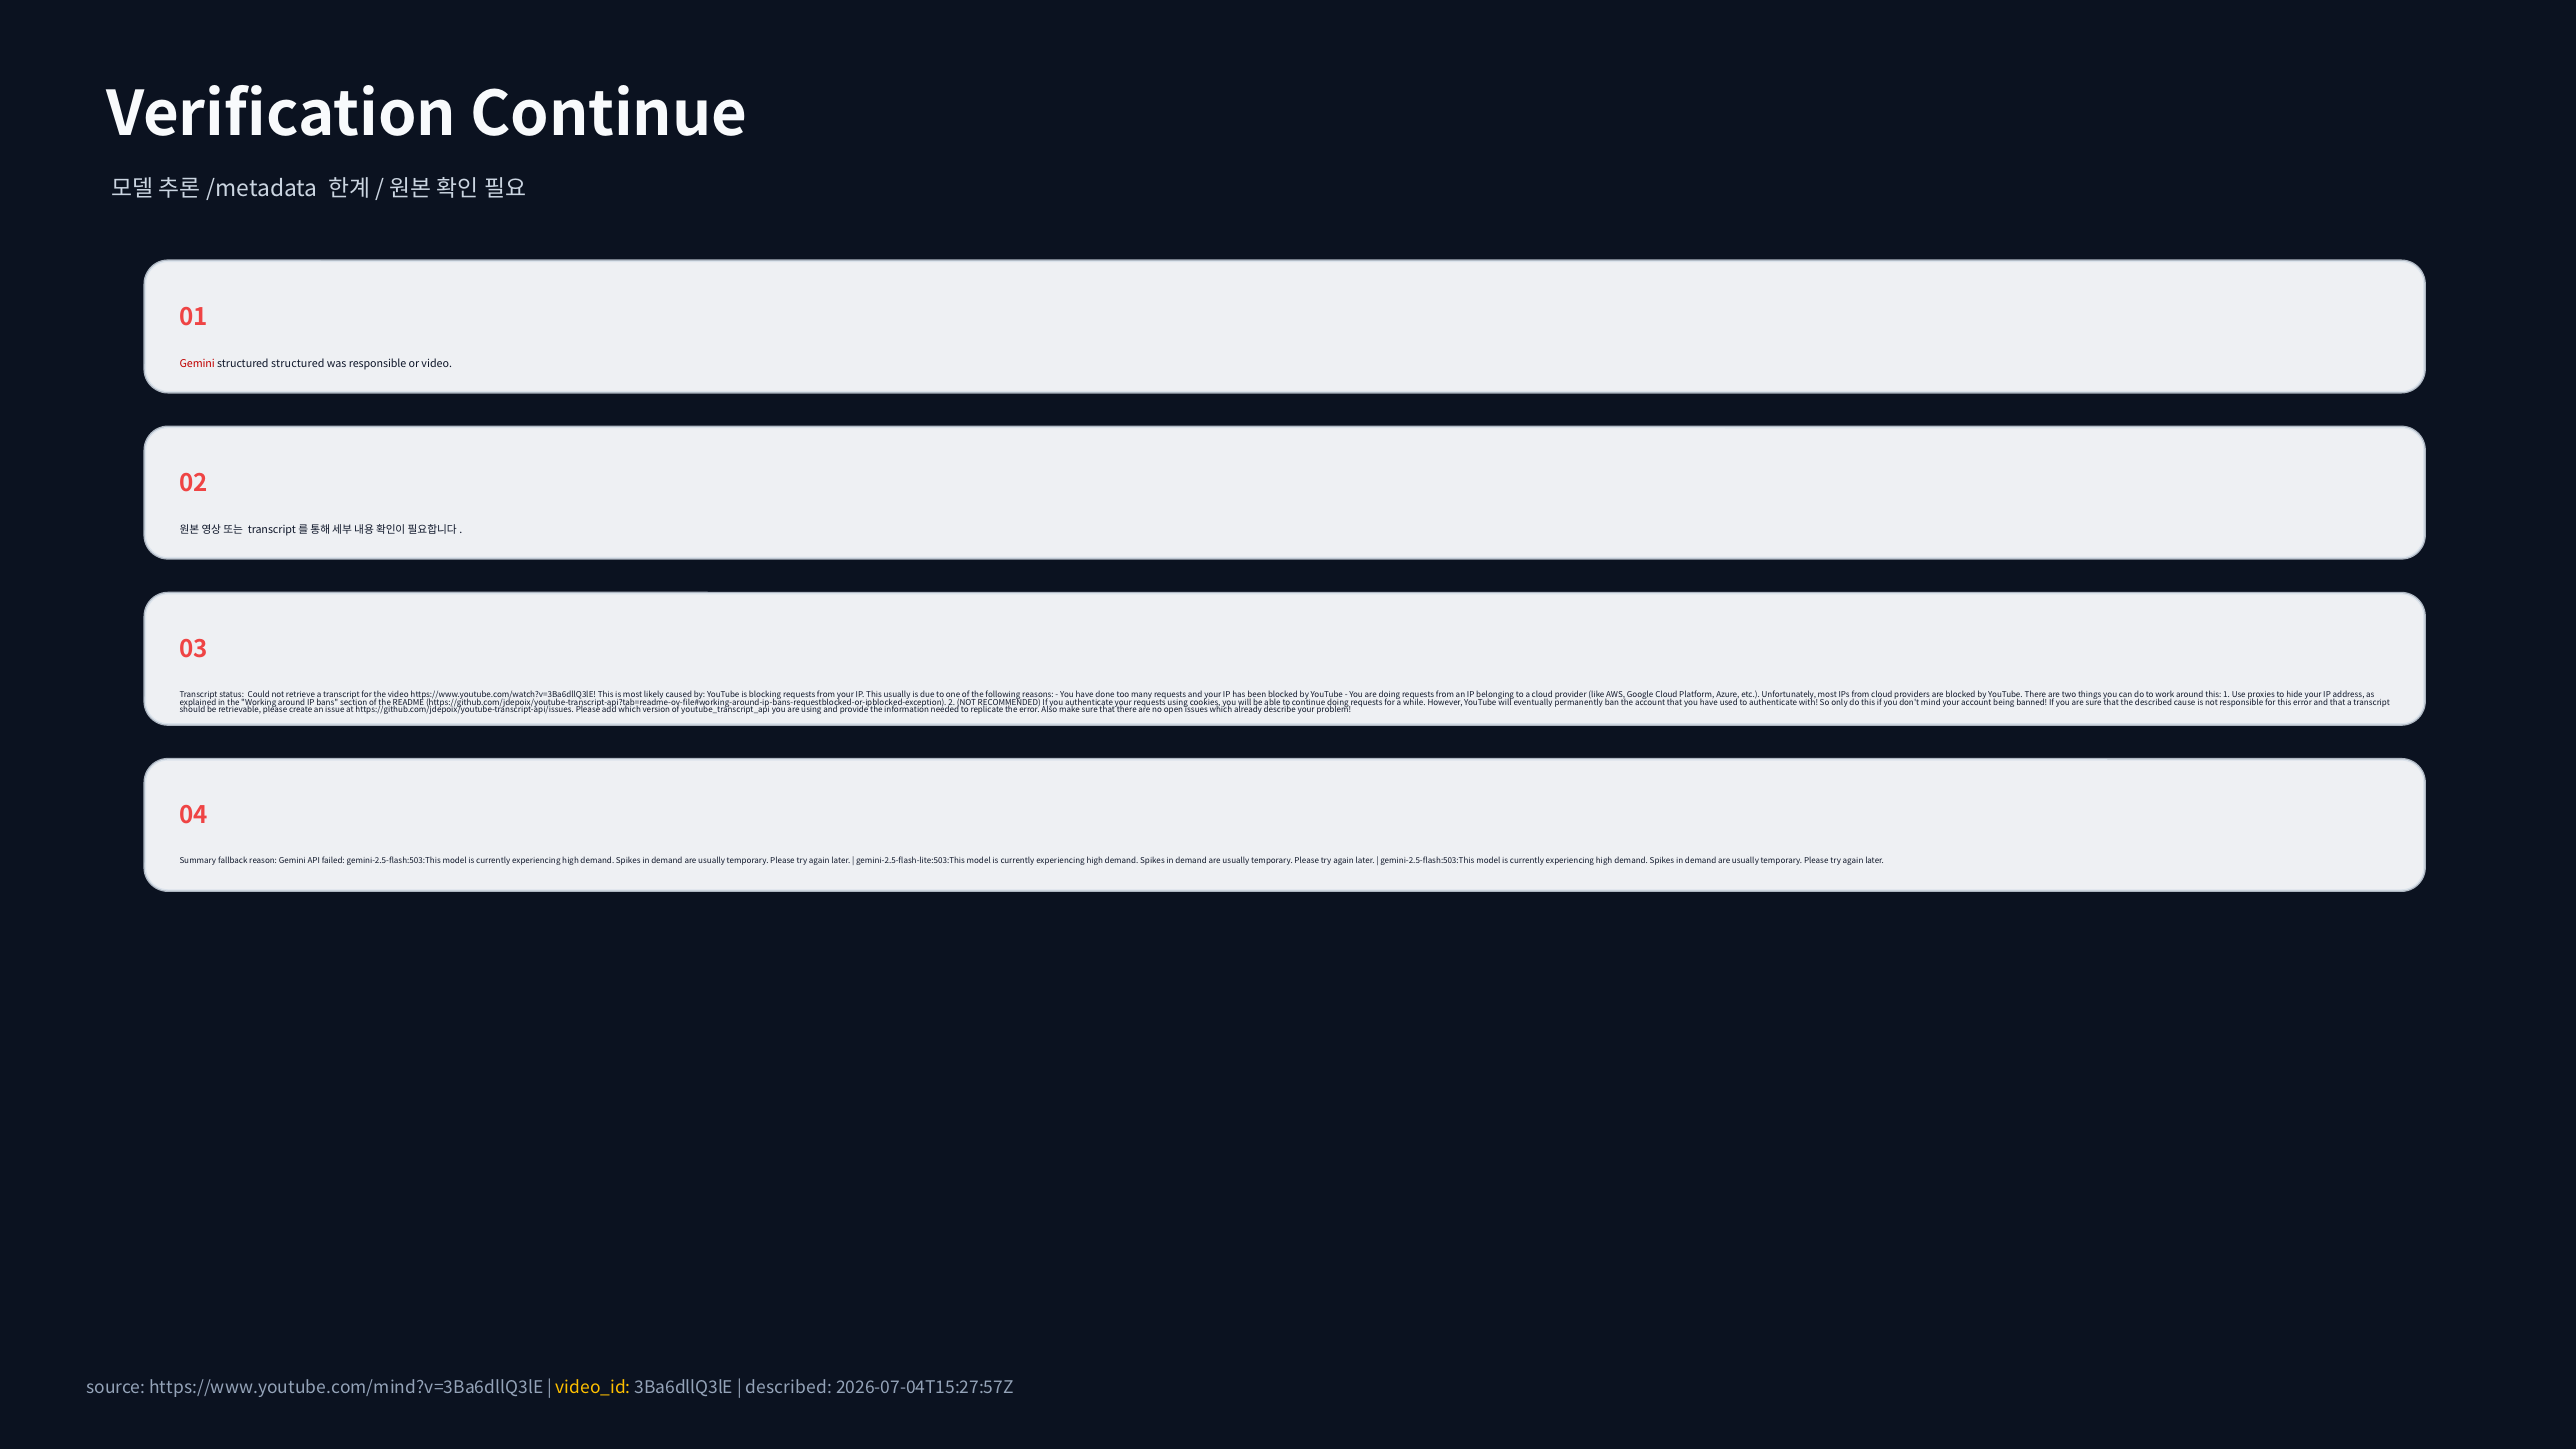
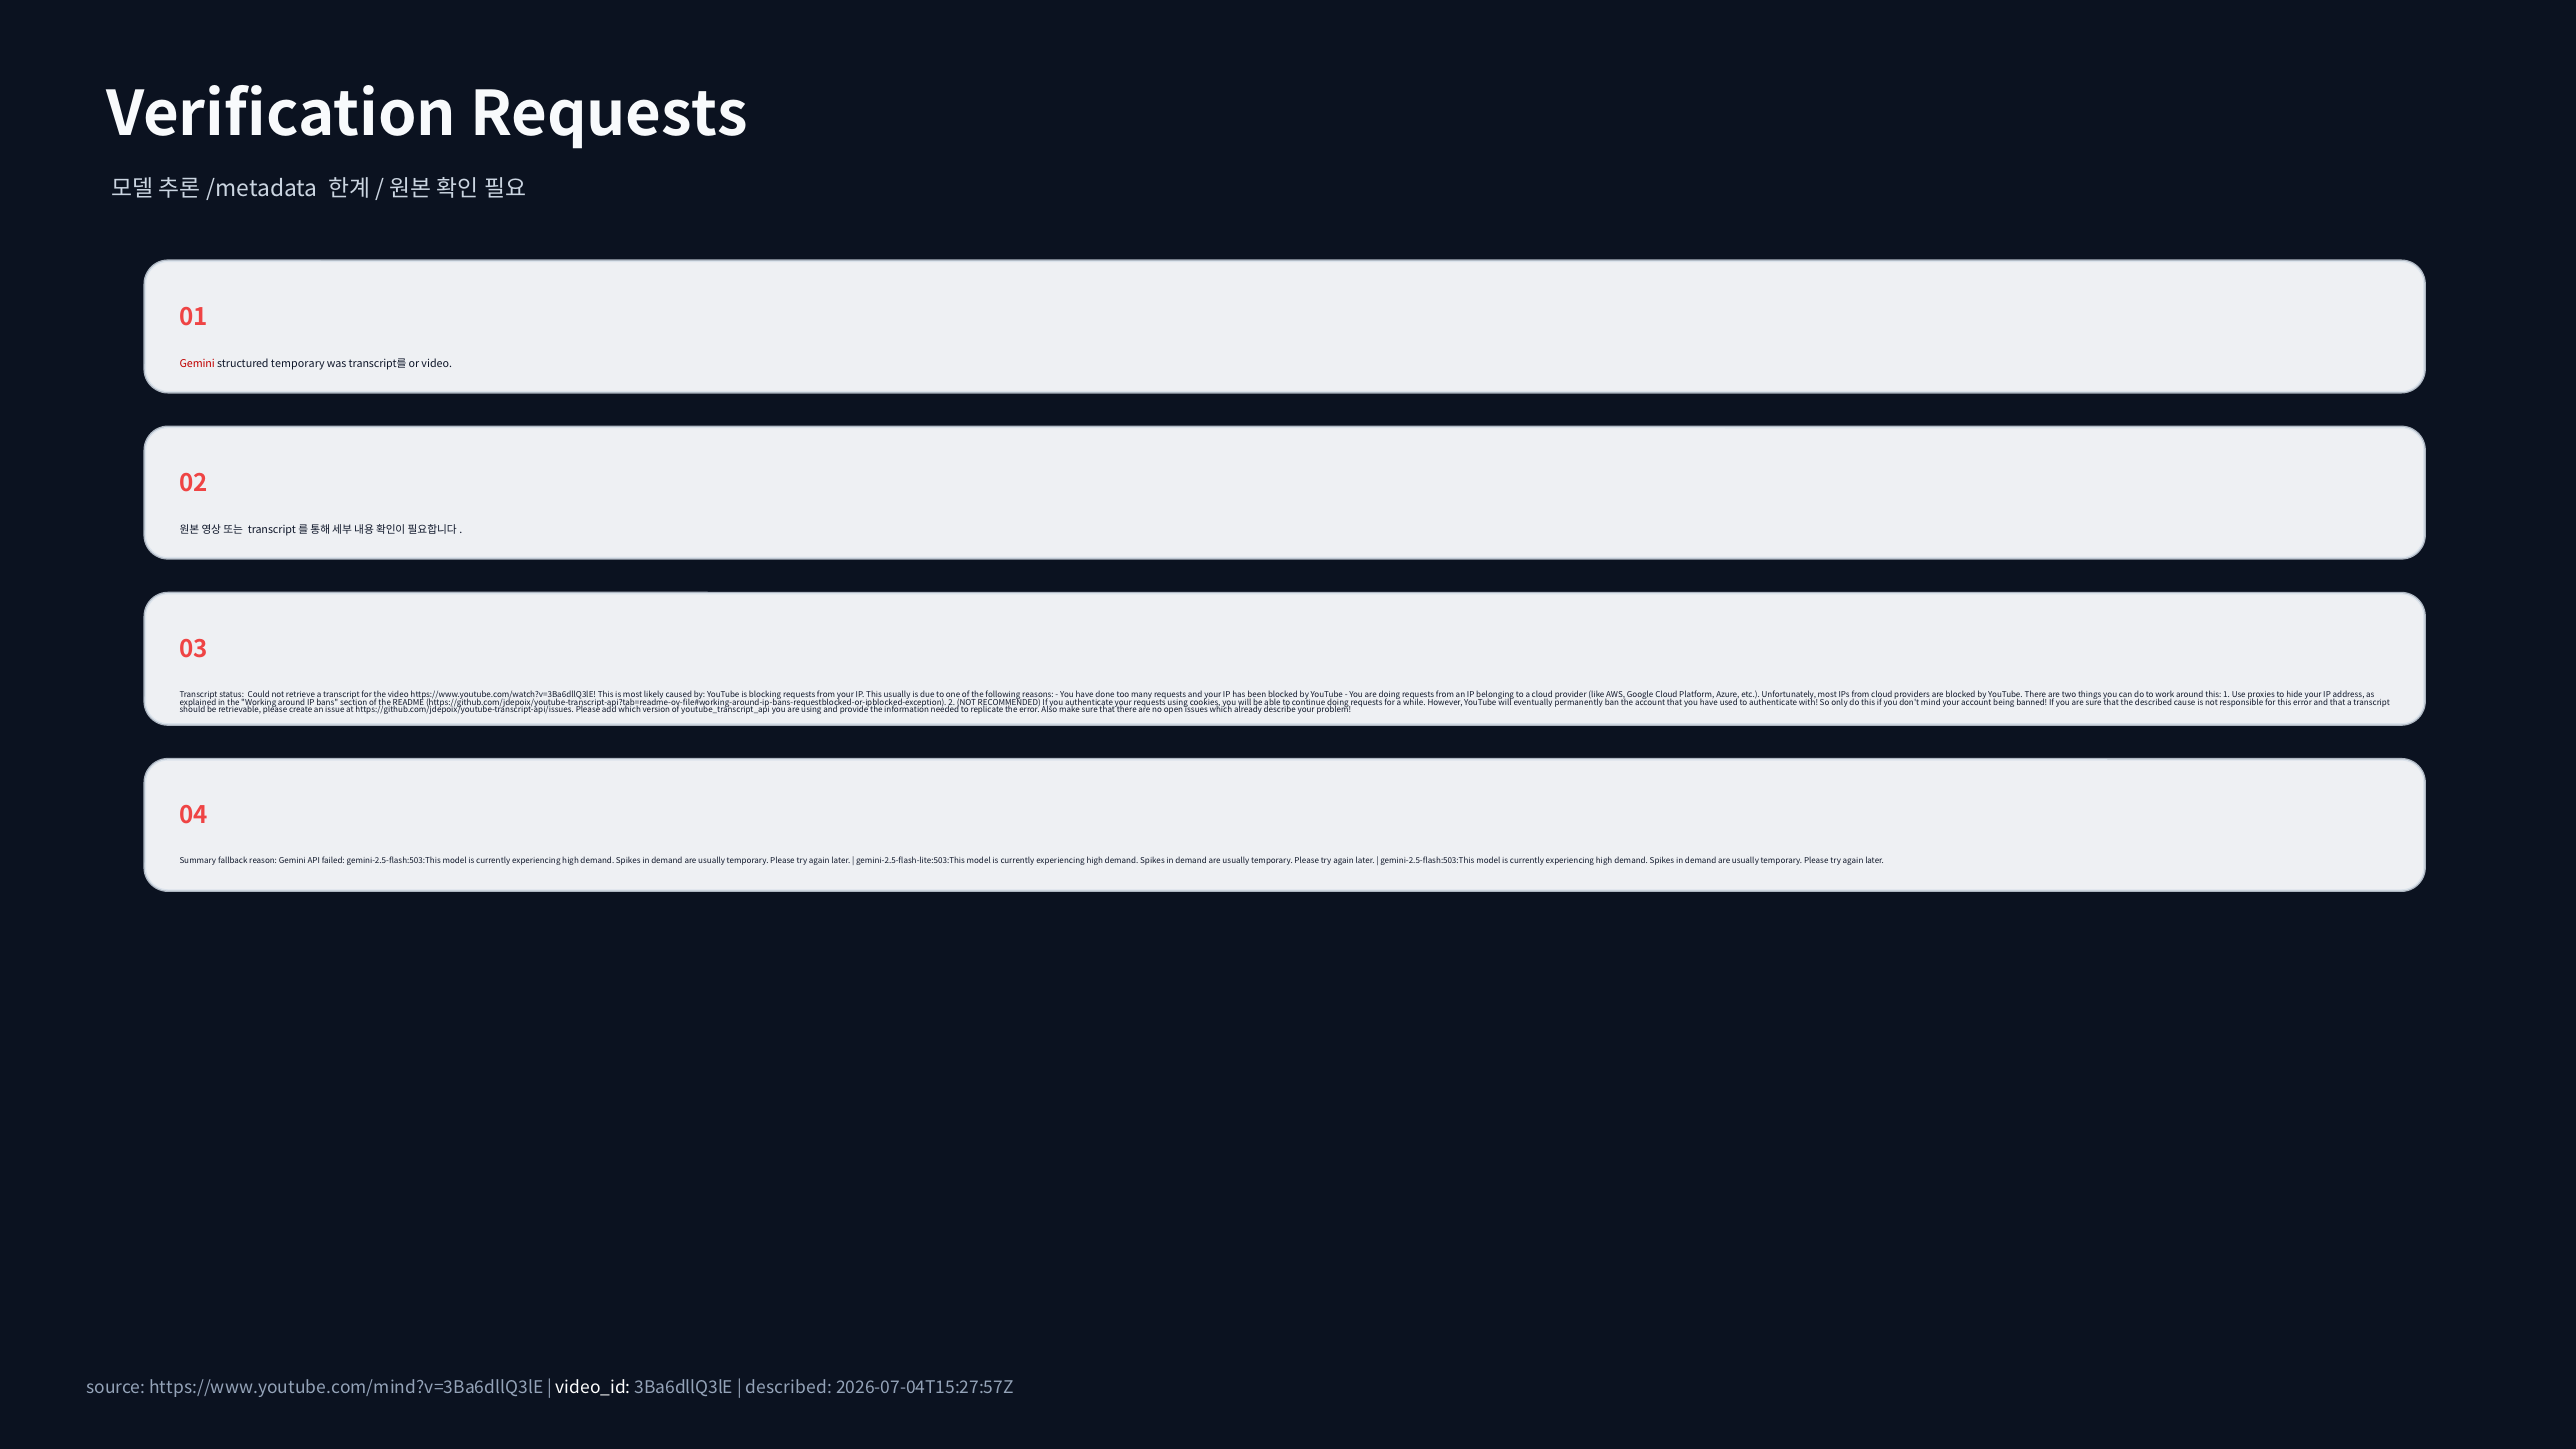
Verification Continue: Continue -> Requests
structured structured: structured -> temporary
was responsible: responsible -> transcript를
video_id colour: yellow -> white
